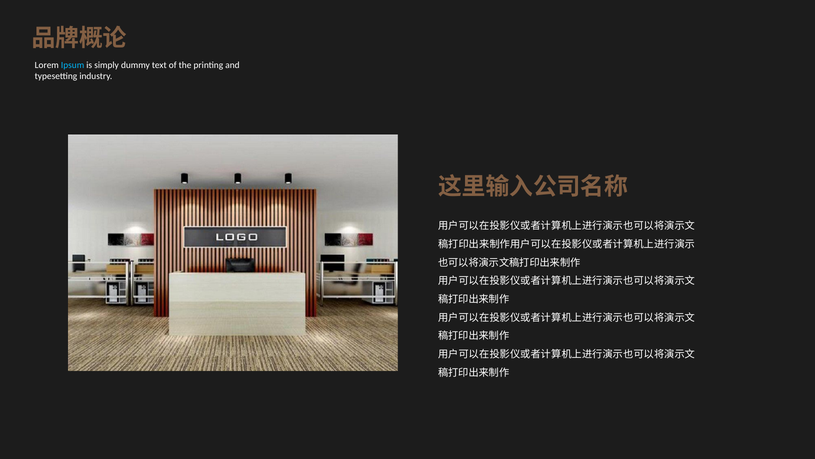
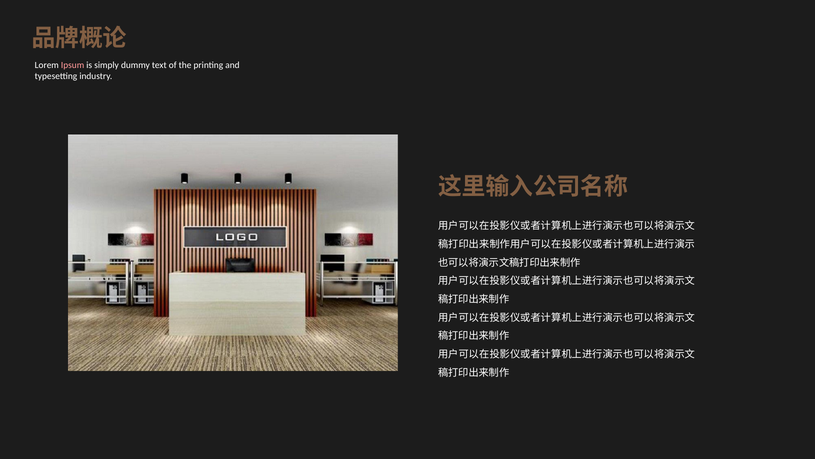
Ipsum colour: light blue -> pink
